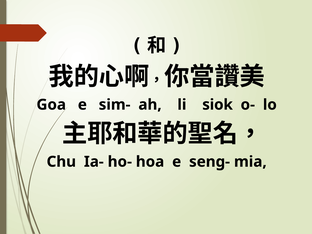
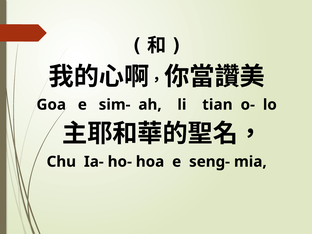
siok: siok -> tian
